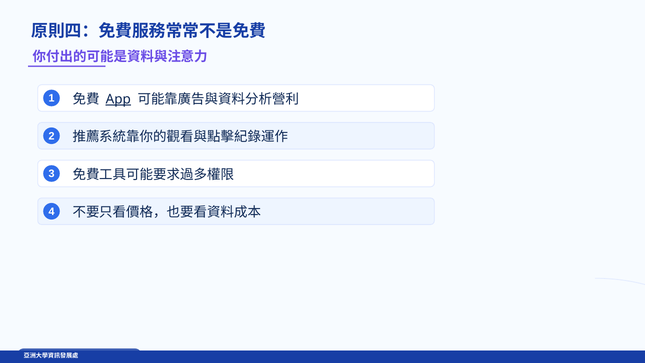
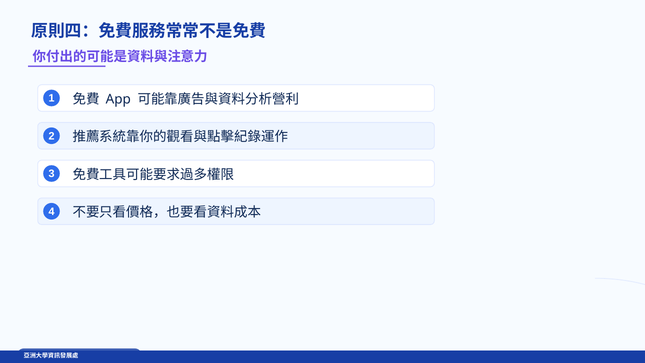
App underline: present -> none
